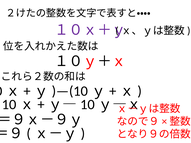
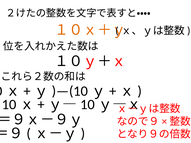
１０ｘ＋ｙ colour: purple -> orange
